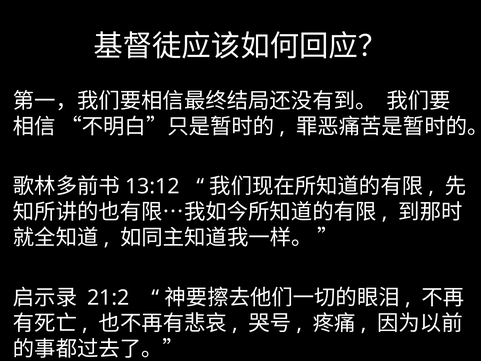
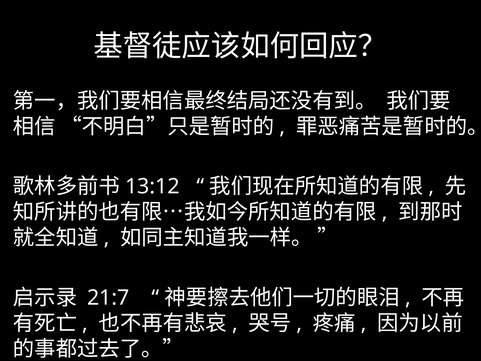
21:2: 21:2 -> 21:7
